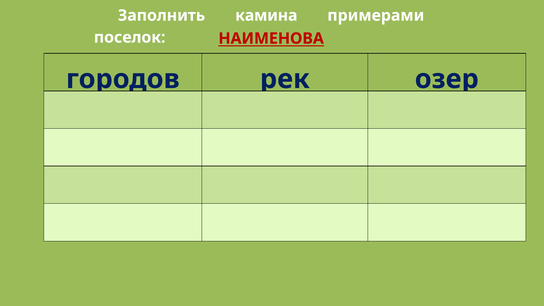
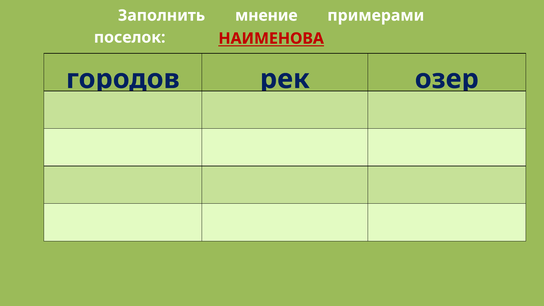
камина: камина -> мнение
